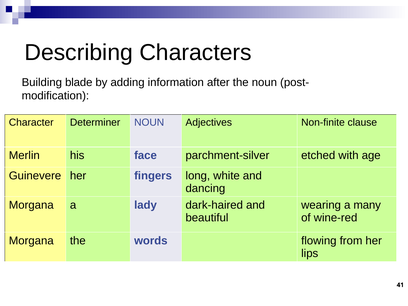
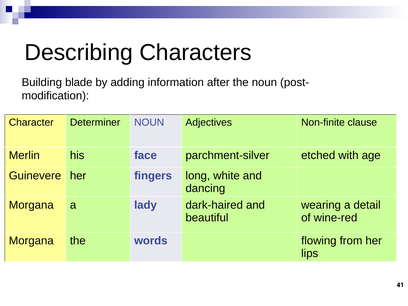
many: many -> detail
